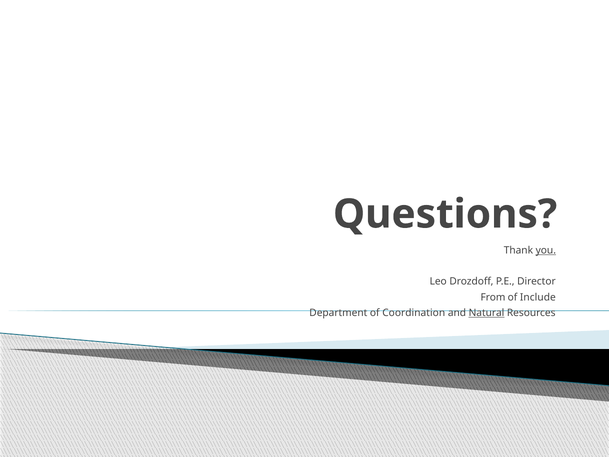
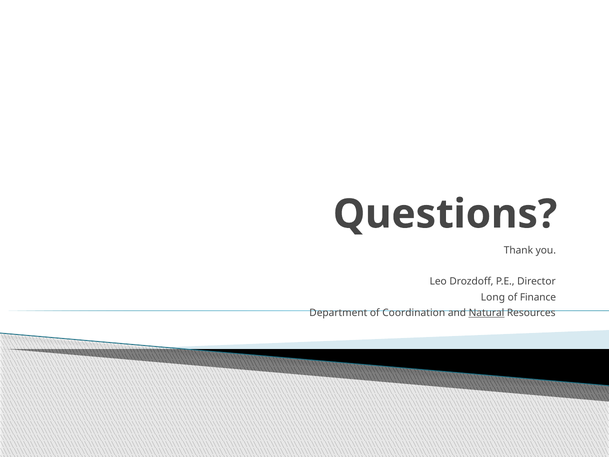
you underline: present -> none
From: From -> Long
Include: Include -> Finance
